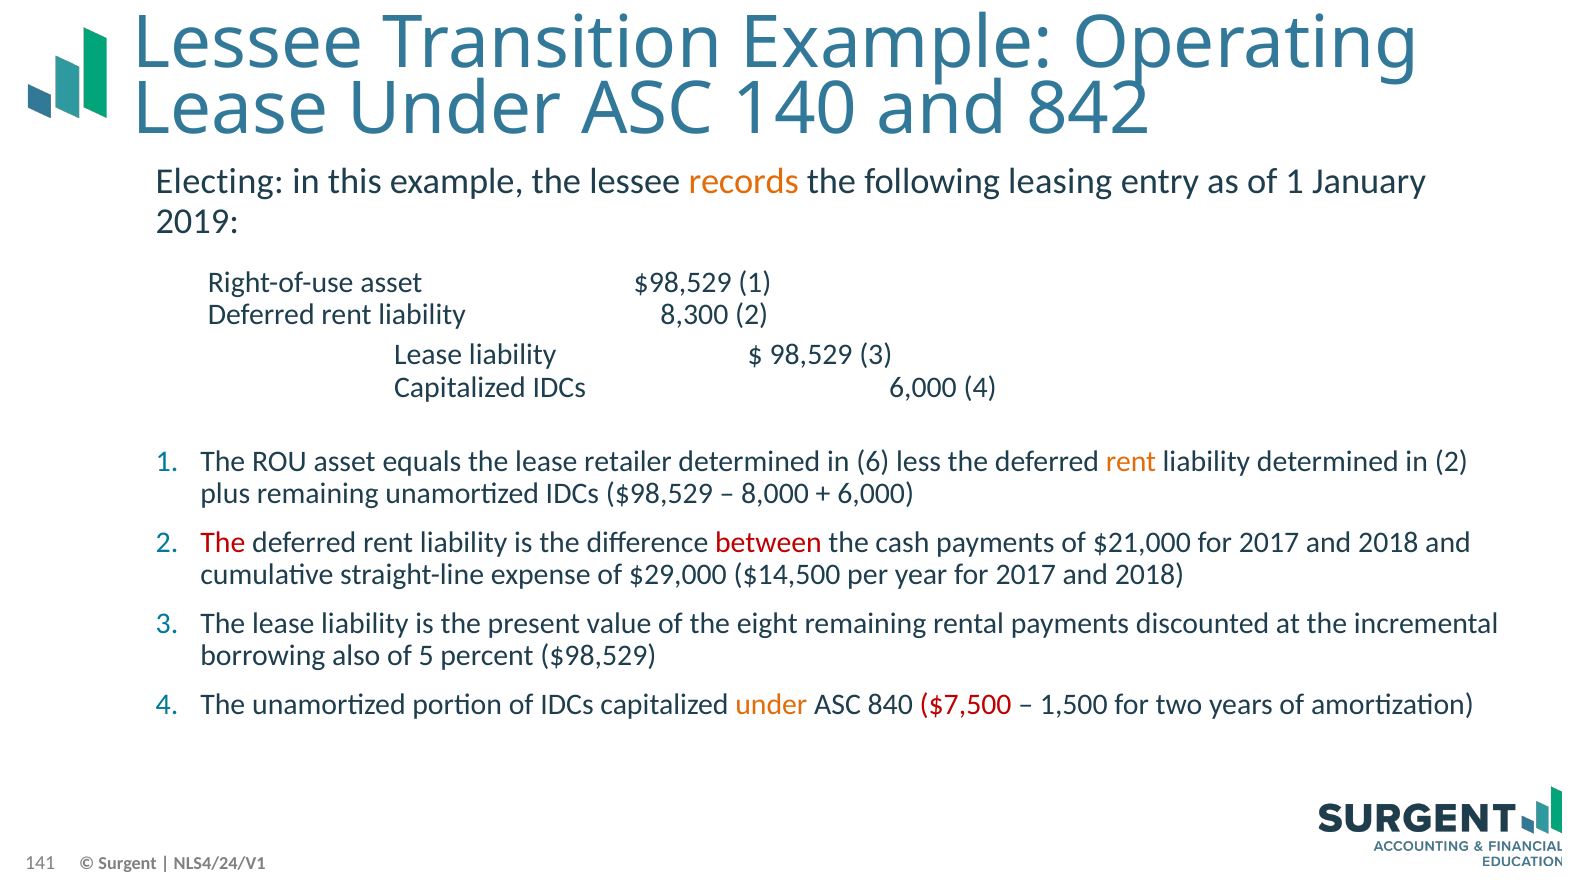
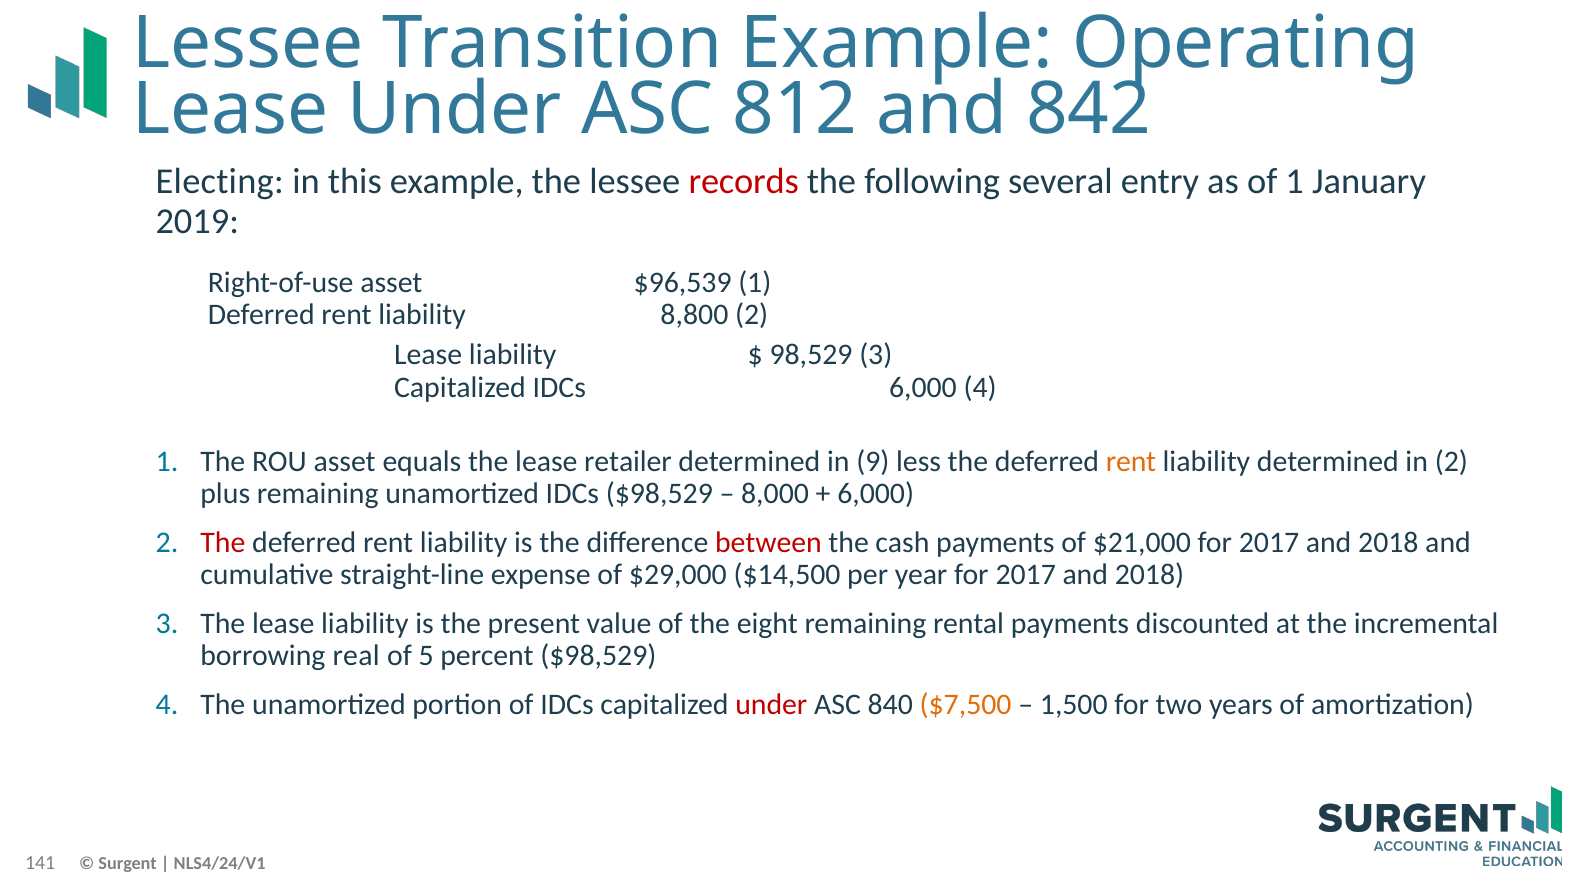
140: 140 -> 812
records colour: orange -> red
leasing: leasing -> several
asset $98,529: $98,529 -> $96,539
8,300: 8,300 -> 8,800
6: 6 -> 9
also: also -> real
under at (771, 705) colour: orange -> red
$7,500 colour: red -> orange
